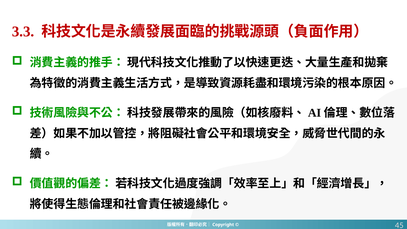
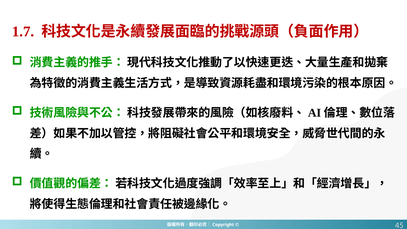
3.3: 3.3 -> 1.7
